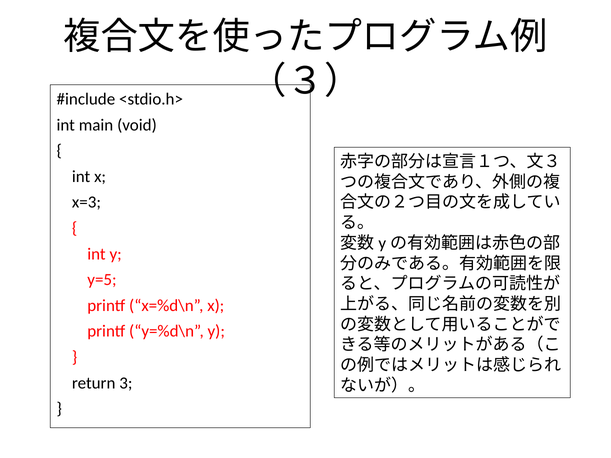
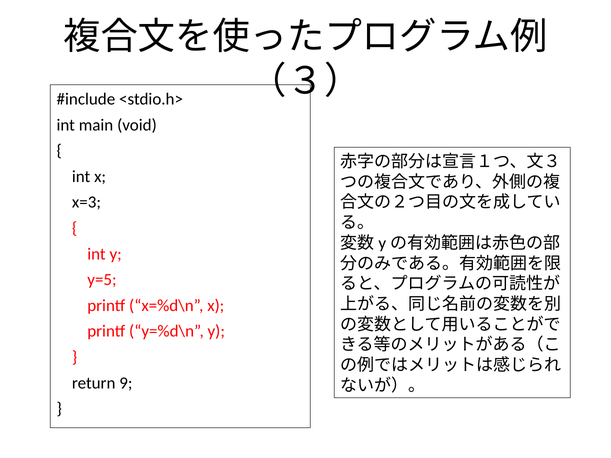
3: 3 -> 9
